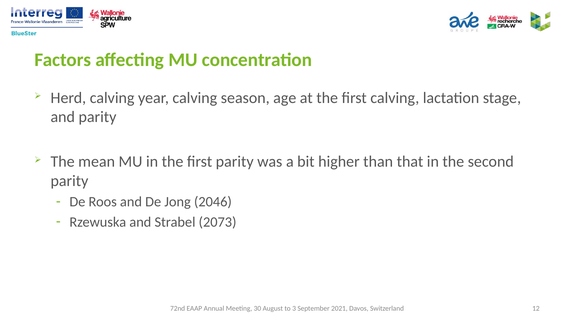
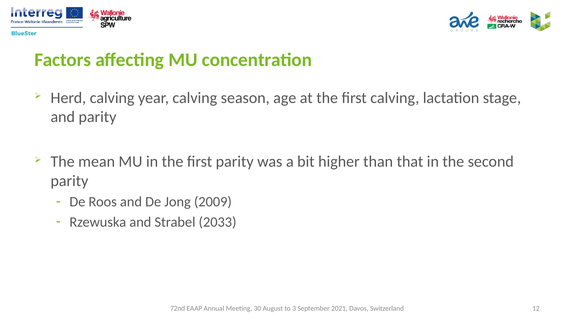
2046: 2046 -> 2009
2073: 2073 -> 2033
